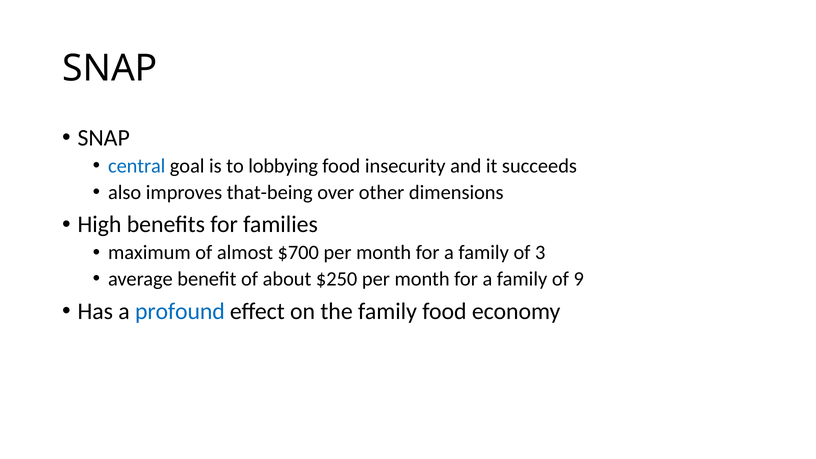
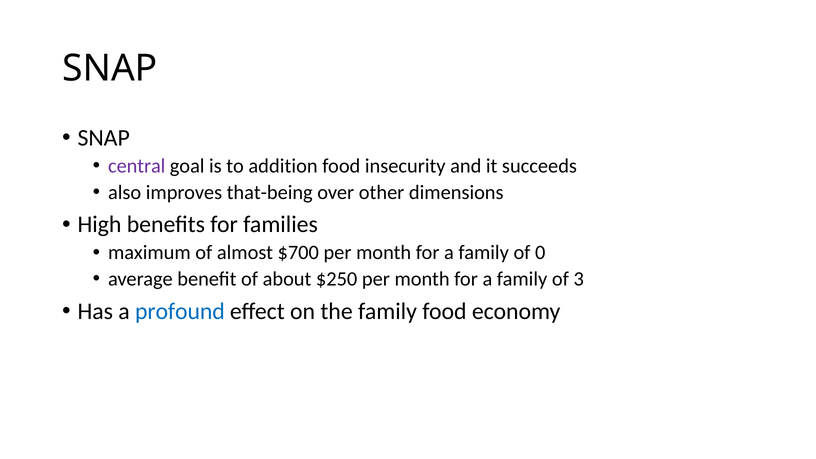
central colour: blue -> purple
lobbying: lobbying -> addition
3: 3 -> 0
9: 9 -> 3
